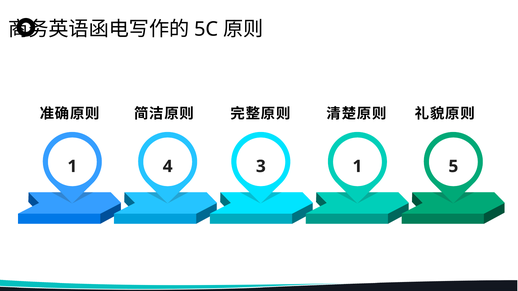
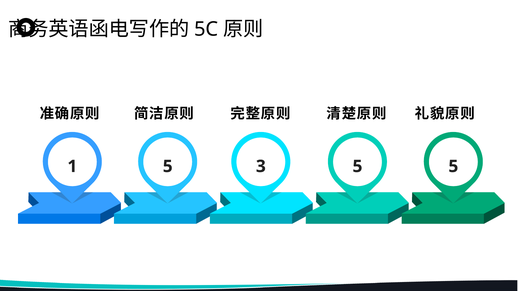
1 4: 4 -> 5
3 1: 1 -> 5
